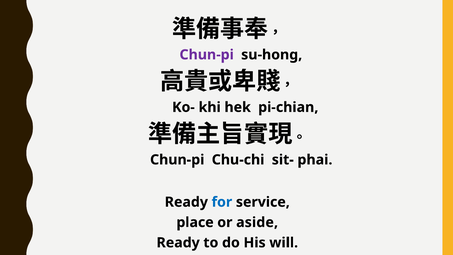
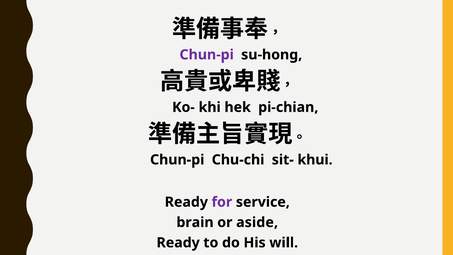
phai: phai -> khui
for colour: blue -> purple
place: place -> brain
